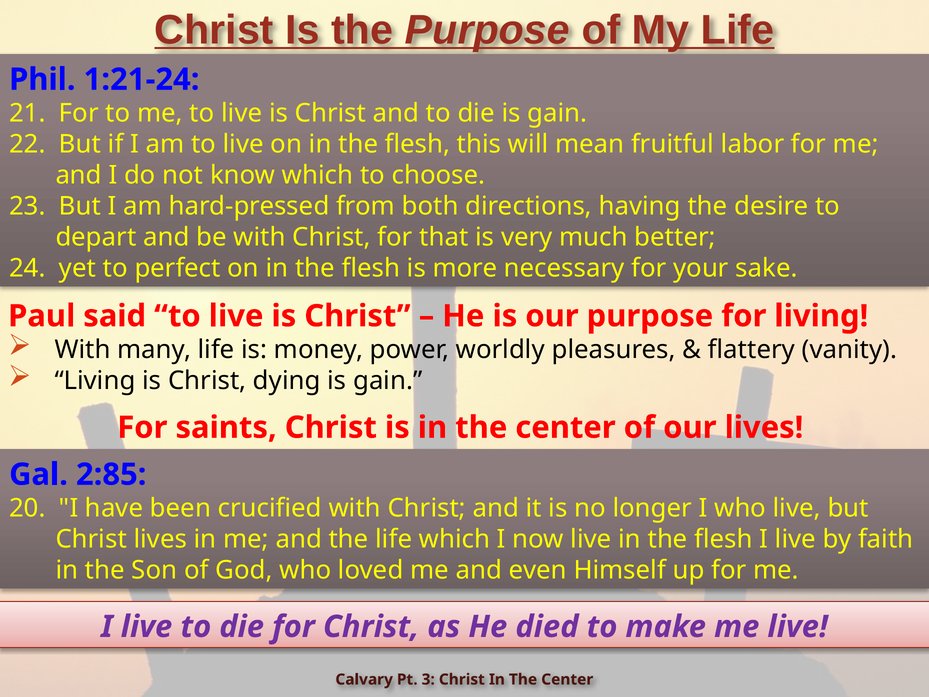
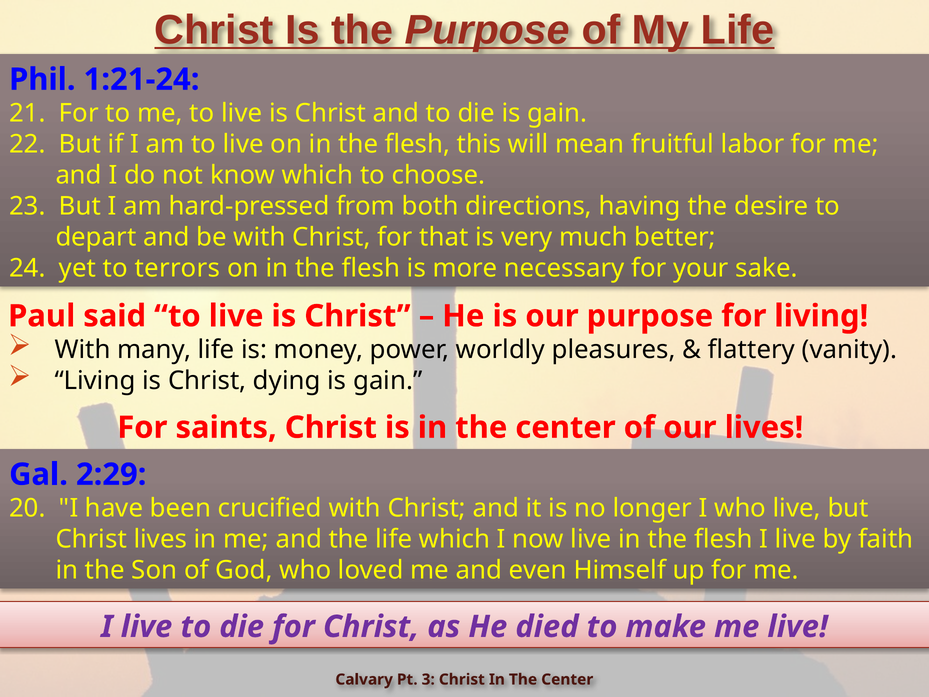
perfect: perfect -> terrors
2:85: 2:85 -> 2:29
